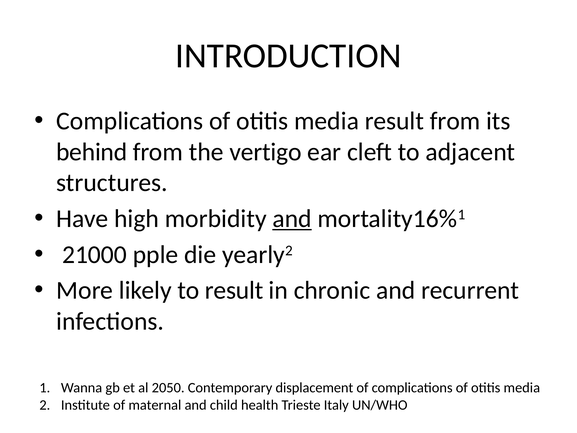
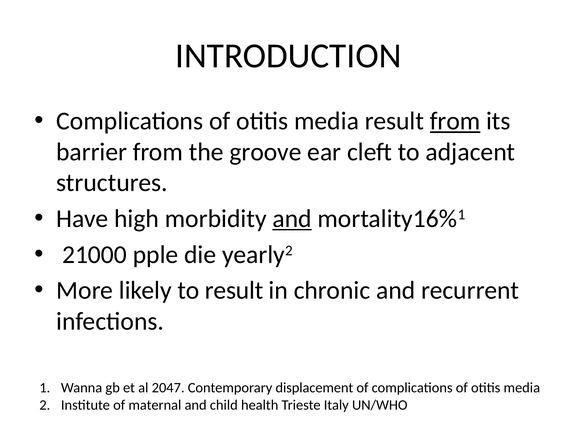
from at (455, 121) underline: none -> present
behind: behind -> barrier
vertigo: vertigo -> groove
2050: 2050 -> 2047
